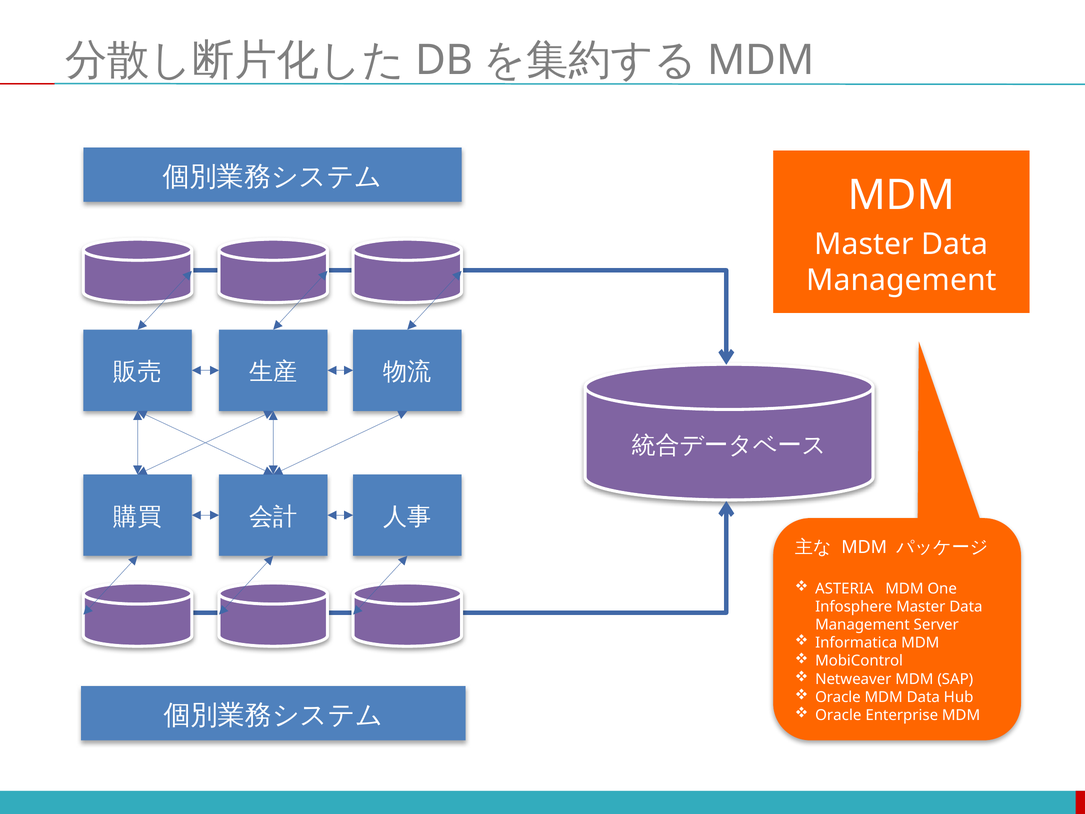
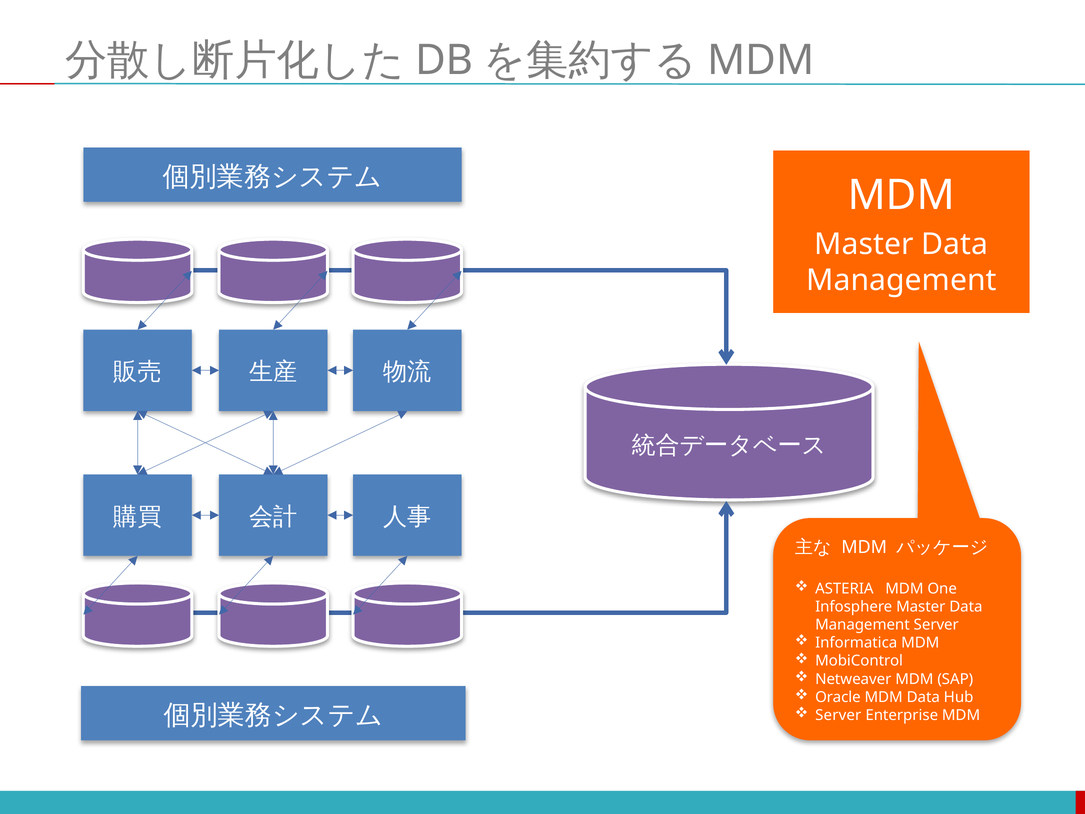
Oracle at (838, 715): Oracle -> Server
